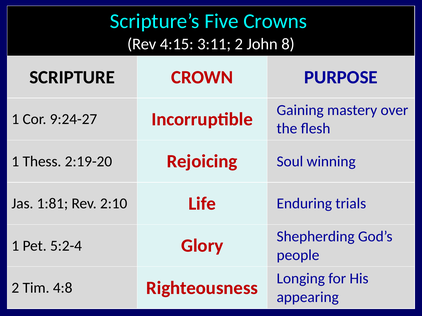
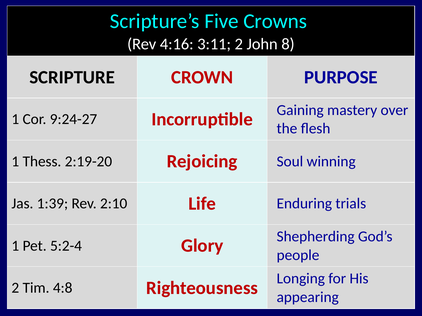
4:15: 4:15 -> 4:16
1:81: 1:81 -> 1:39
